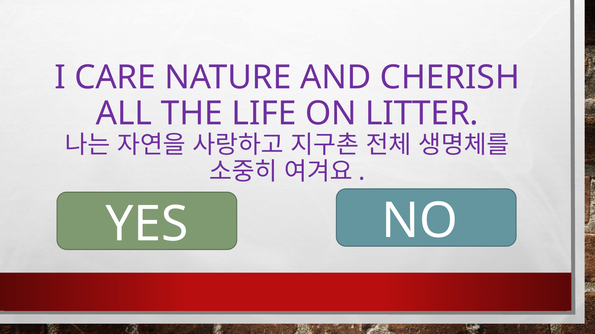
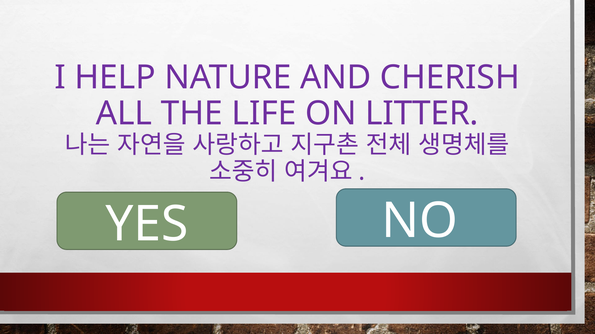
CARE: CARE -> HELP
